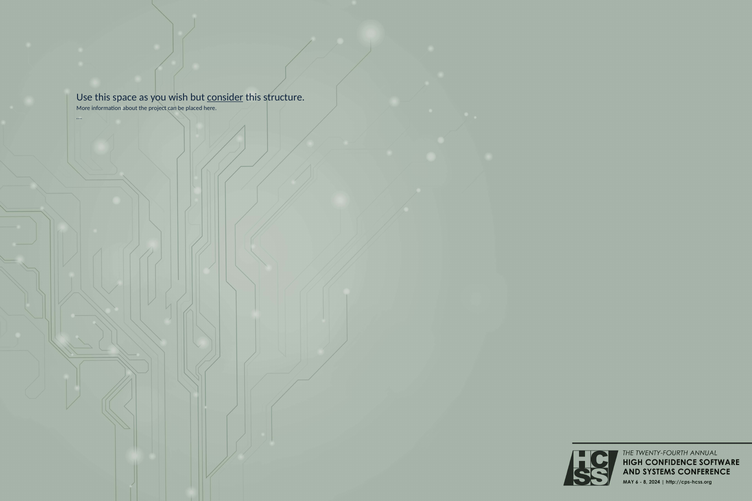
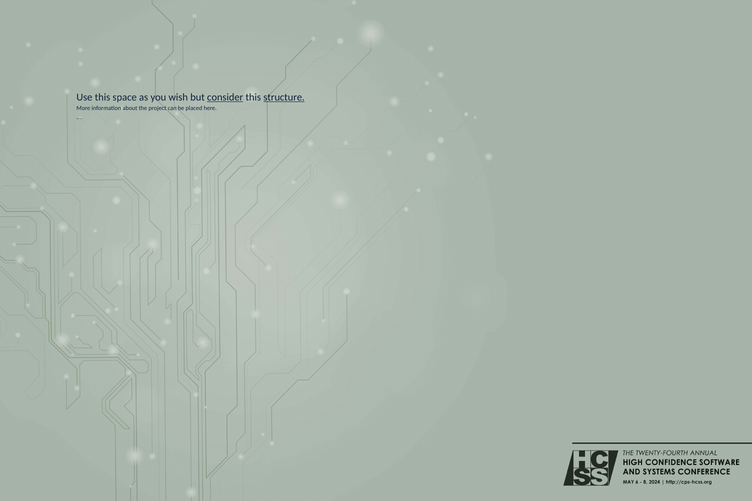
structure underline: none -> present
